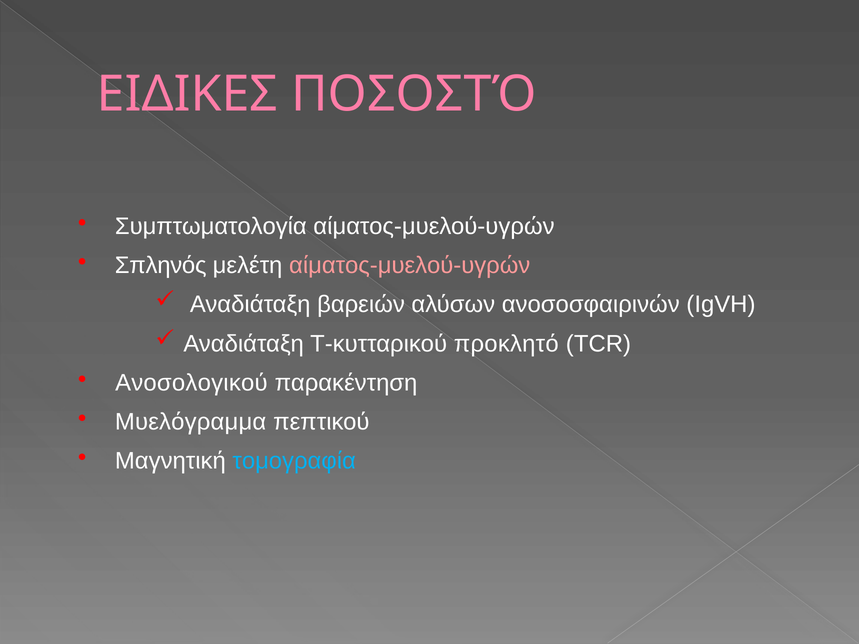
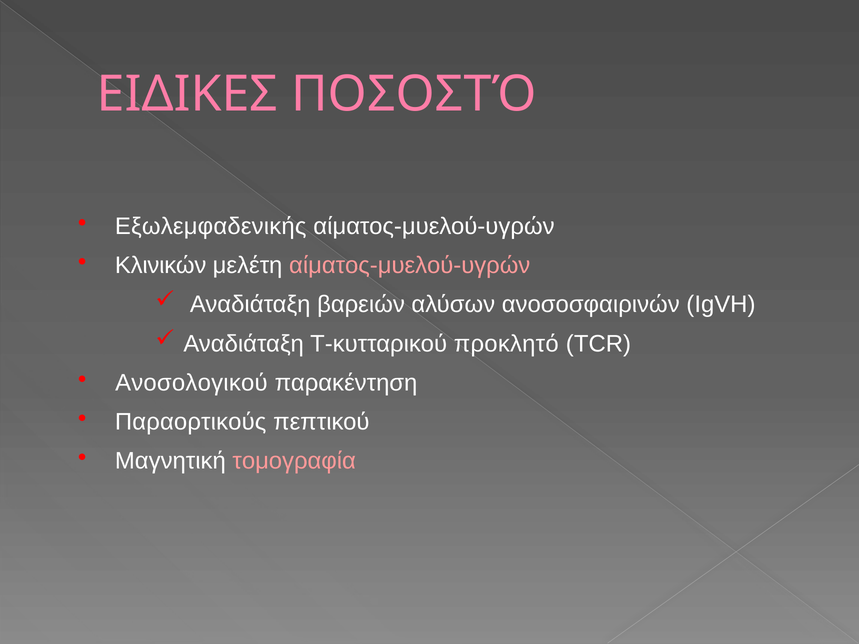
Συμπτωματολογία: Συμπτωματολογία -> Εξωλεμφαδενικής
Σπληνός: Σπληνός -> Κλινικών
Μυελόγραμμα: Μυελόγραμμα -> Παραορτικούς
τομογραφία colour: light blue -> pink
